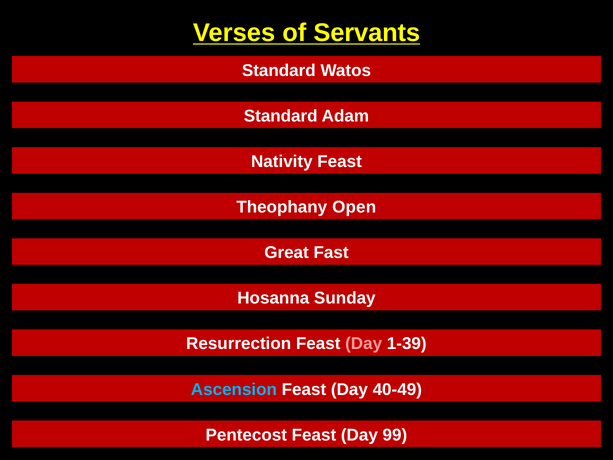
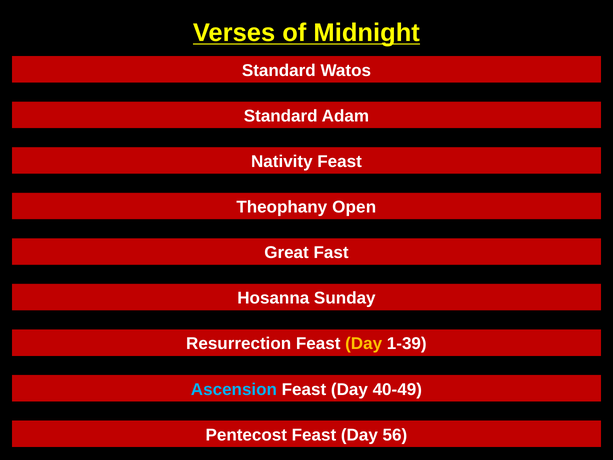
Servants: Servants -> Midnight
Day at (364, 344) colour: pink -> yellow
99: 99 -> 56
